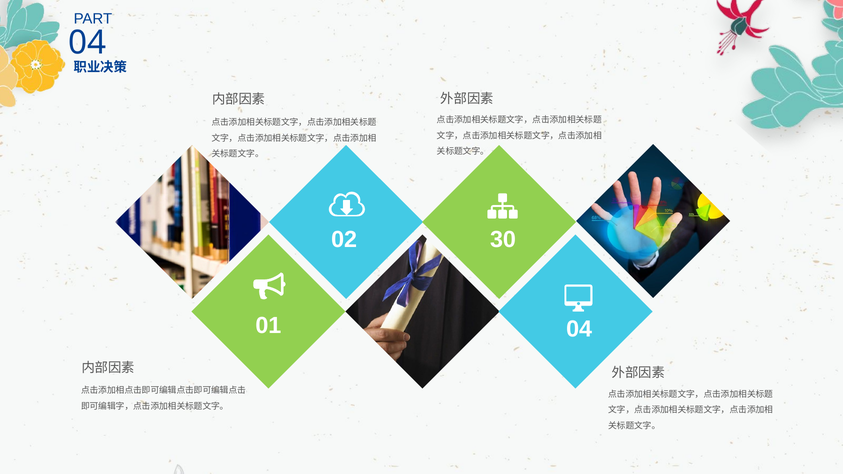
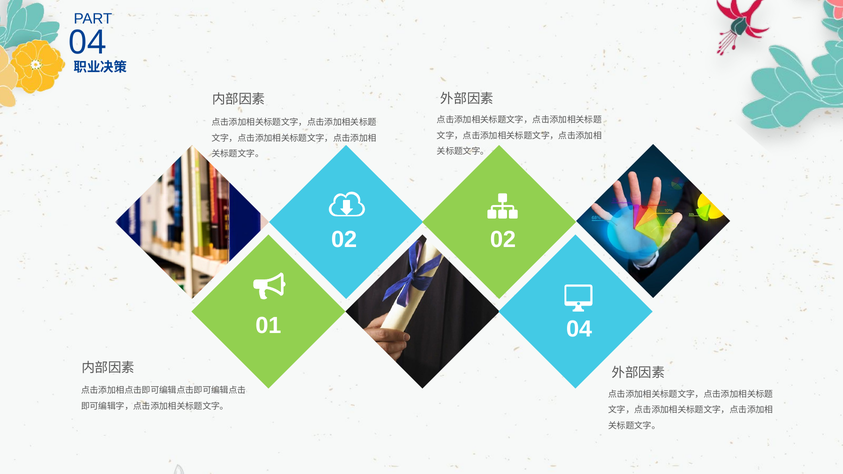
02 30: 30 -> 02
